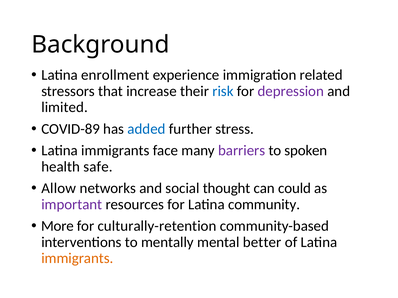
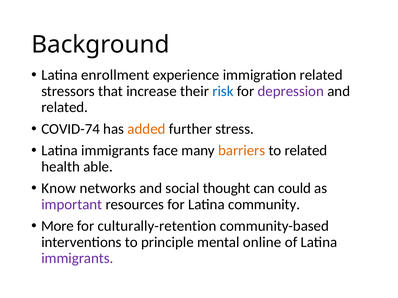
limited at (65, 107): limited -> related
COVID-89: COVID-89 -> COVID-74
added colour: blue -> orange
barriers colour: purple -> orange
to spoken: spoken -> related
safe: safe -> able
Allow: Allow -> Know
mentally: mentally -> principle
better: better -> online
immigrants at (77, 259) colour: orange -> purple
